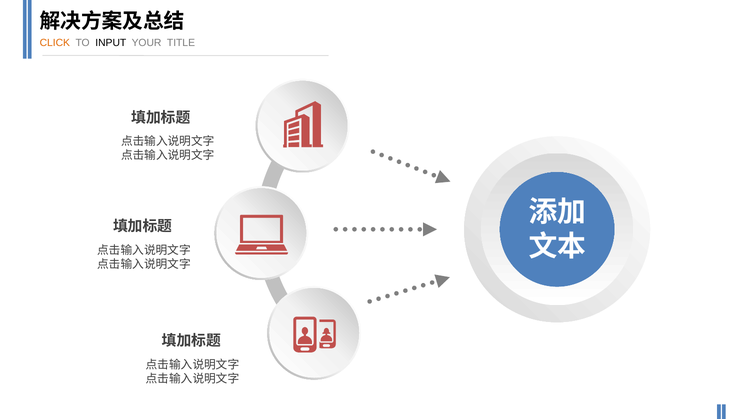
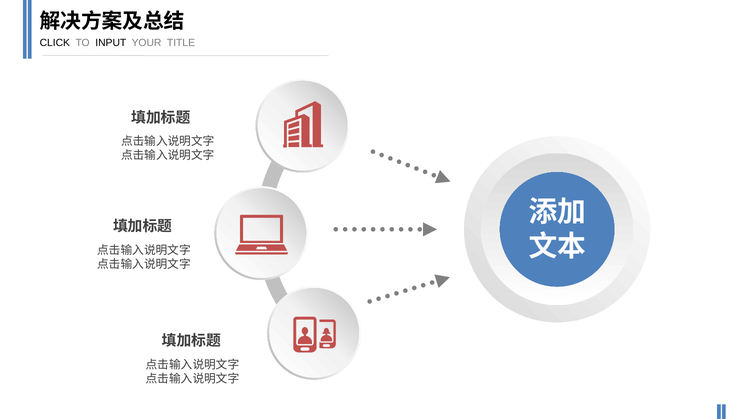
CLICK colour: orange -> black
